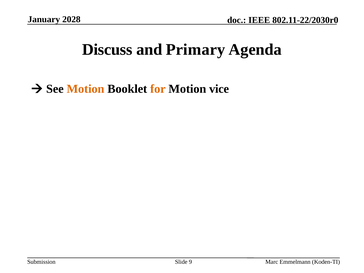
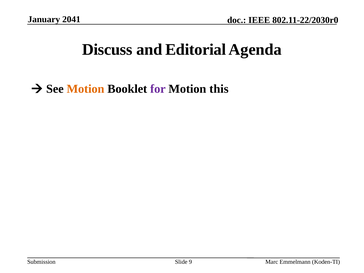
2028: 2028 -> 2041
Primary: Primary -> Editorial
for colour: orange -> purple
vice: vice -> this
